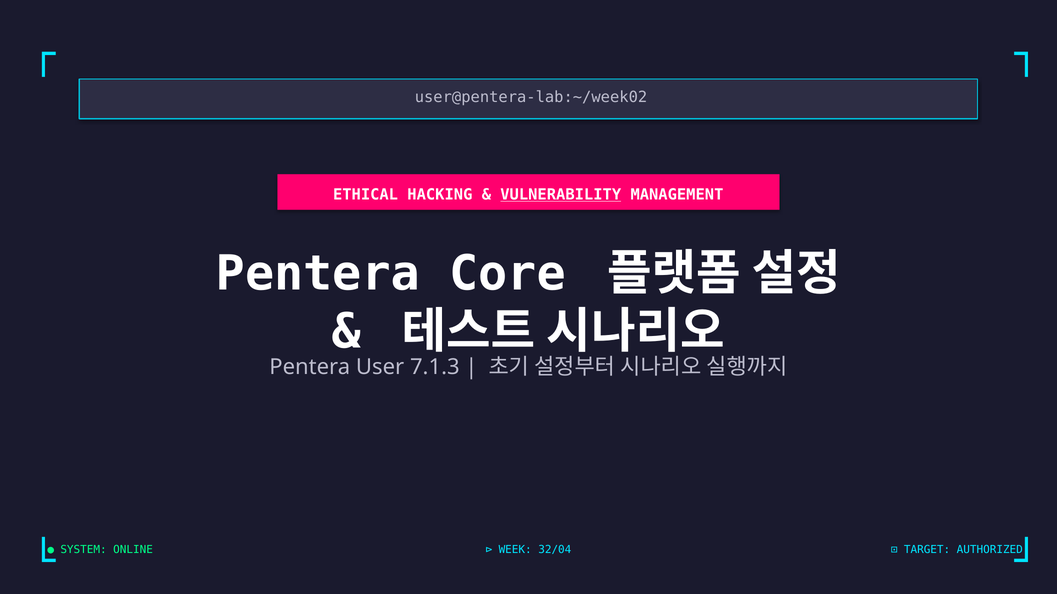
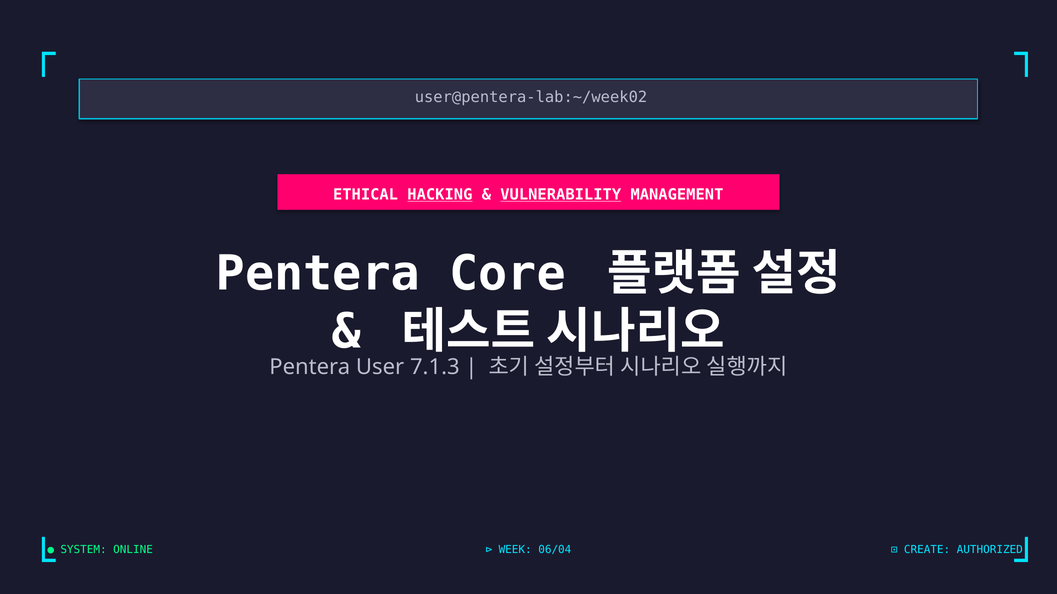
HACKING underline: none -> present
32/04: 32/04 -> 06/04
TARGET: TARGET -> CREATE
